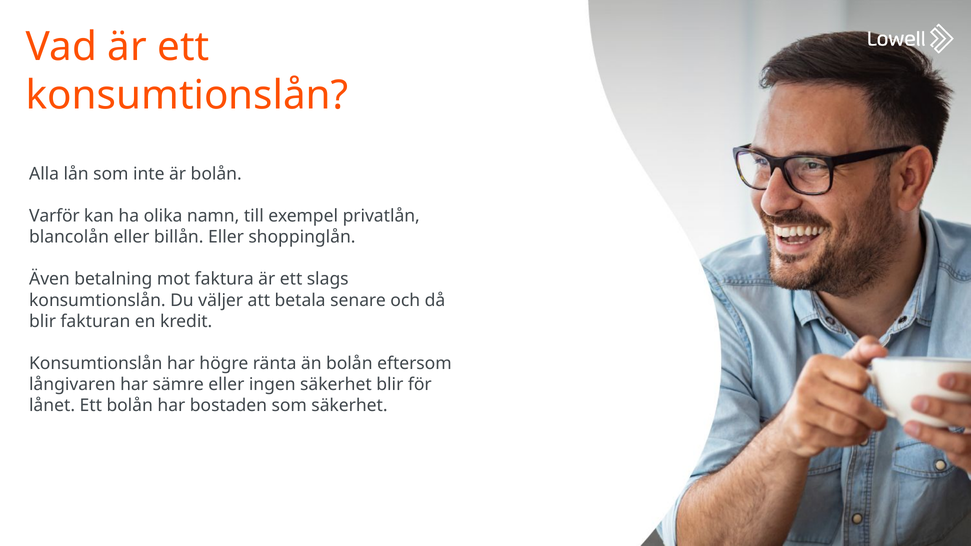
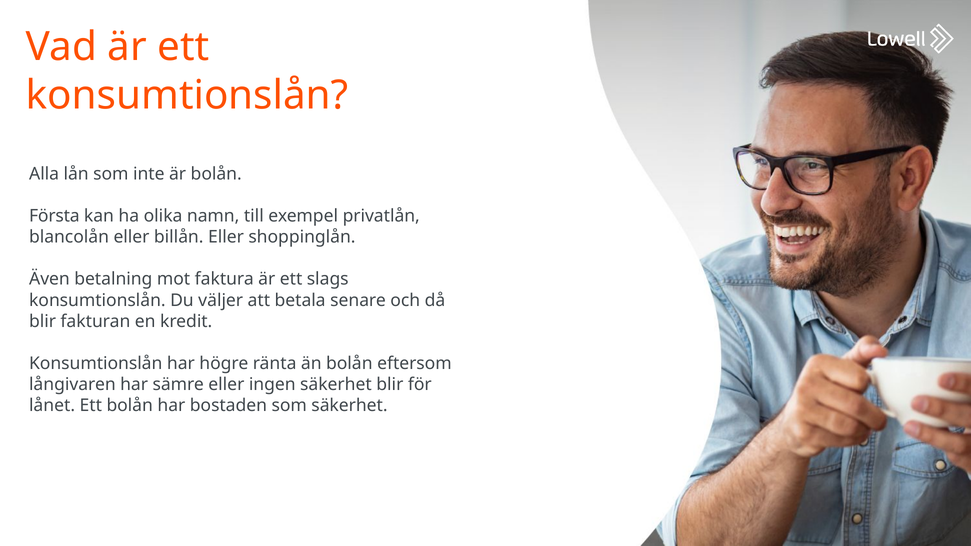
Varför: Varför -> Första
